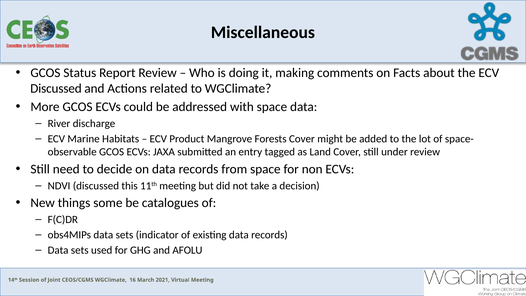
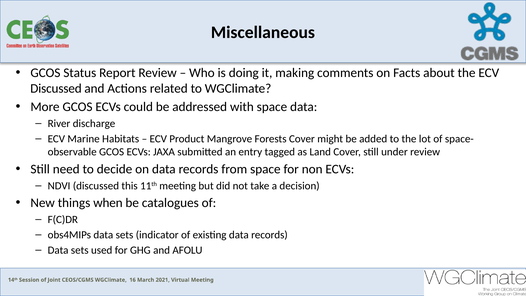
some: some -> when
